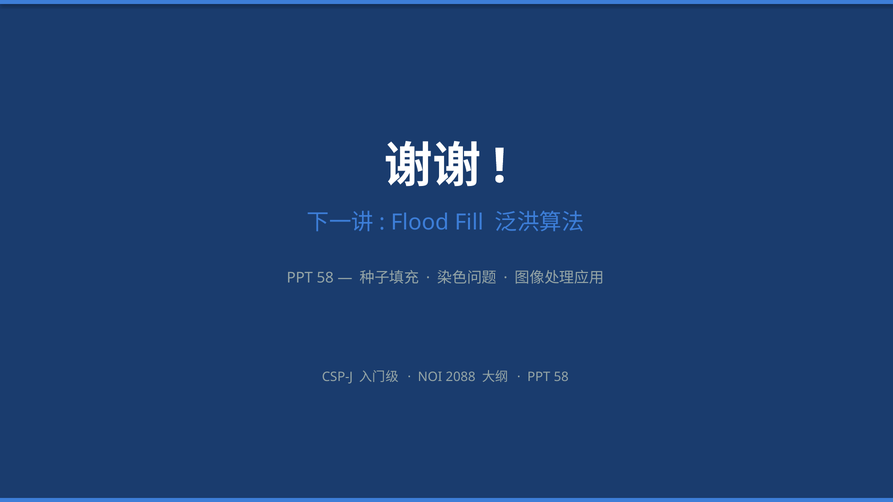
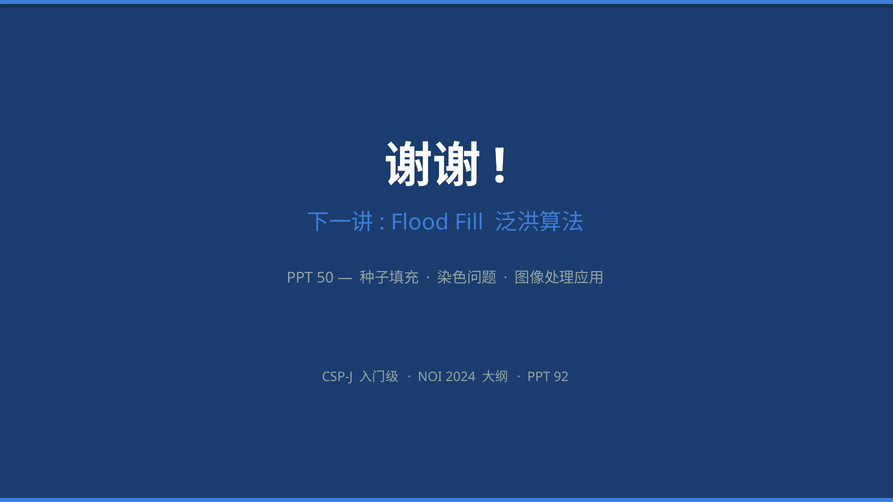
58 at (325, 278): 58 -> 50
2088: 2088 -> 2024
58 at (561, 377): 58 -> 92
